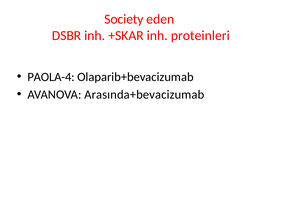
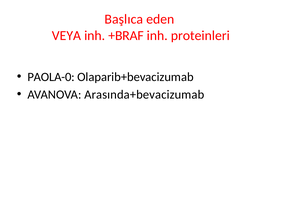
Society: Society -> Başlıca
DSBR: DSBR -> VEYA
+SKAR: +SKAR -> +BRAF
PAOLA-4: PAOLA-4 -> PAOLA-0
